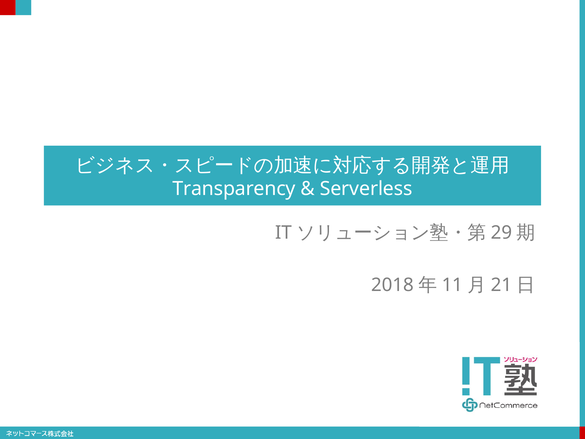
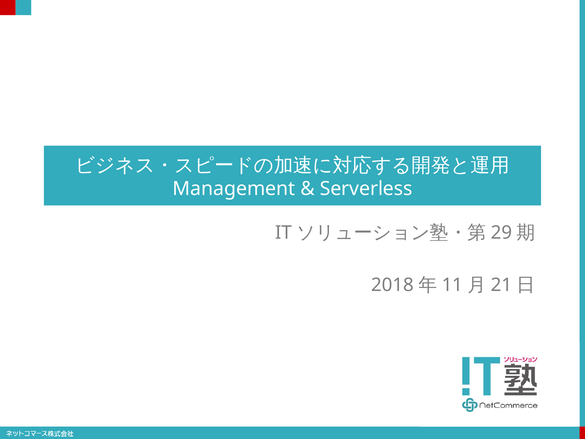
Transparency: Transparency -> Management
